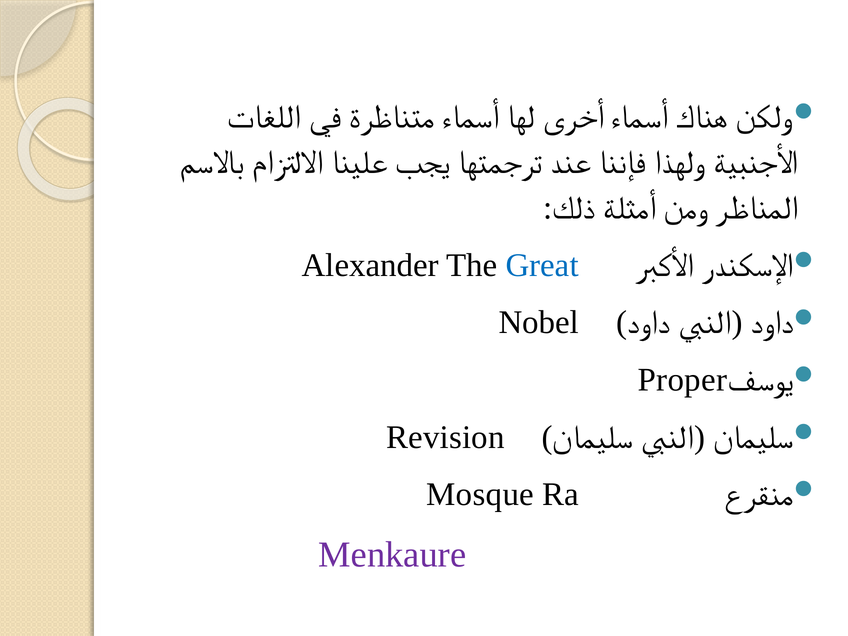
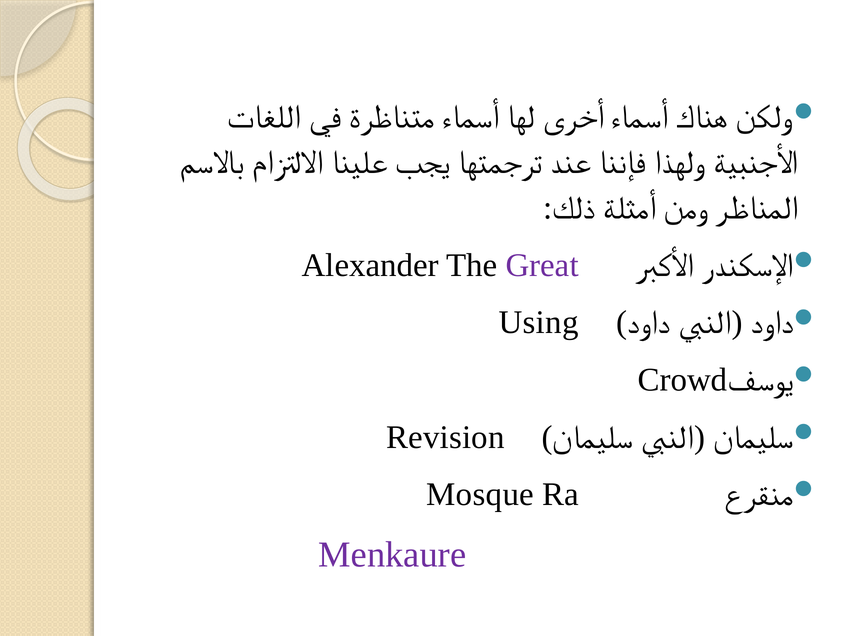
Great colour: blue -> purple
Nobel: Nobel -> Using
Proper: Proper -> Crowd
